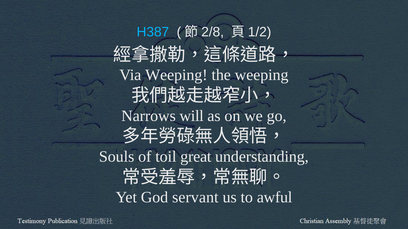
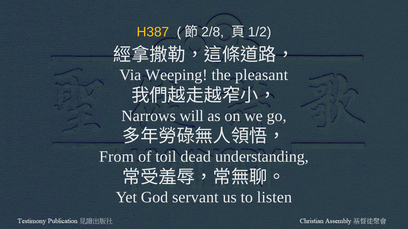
H387 colour: light blue -> yellow
the weeping: weeping -> pleasant
Souls: Souls -> From
great: great -> dead
awful: awful -> listen
